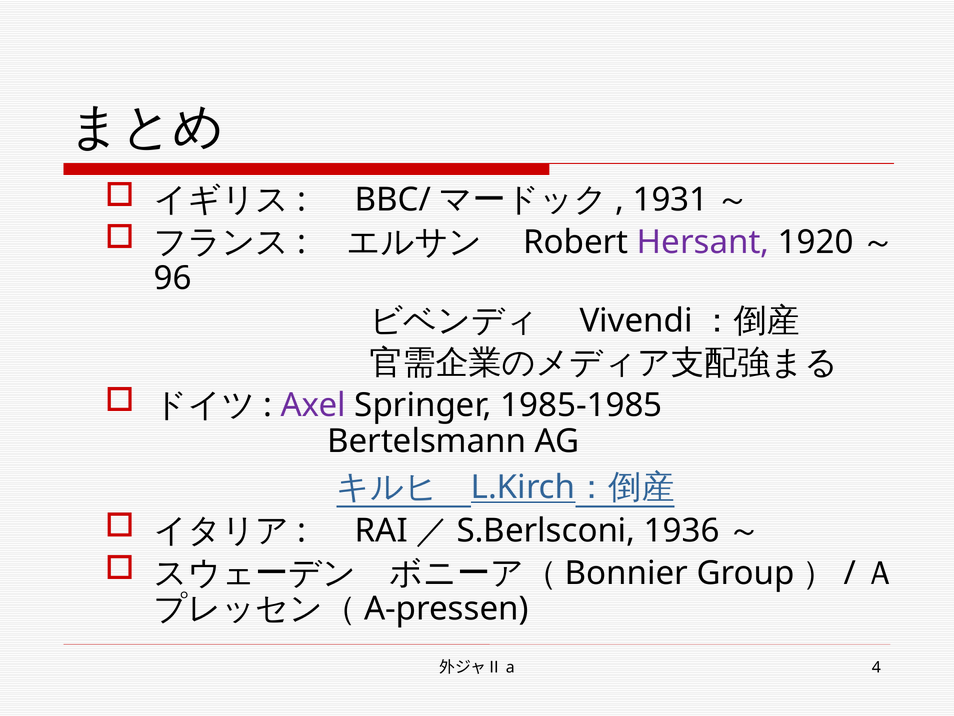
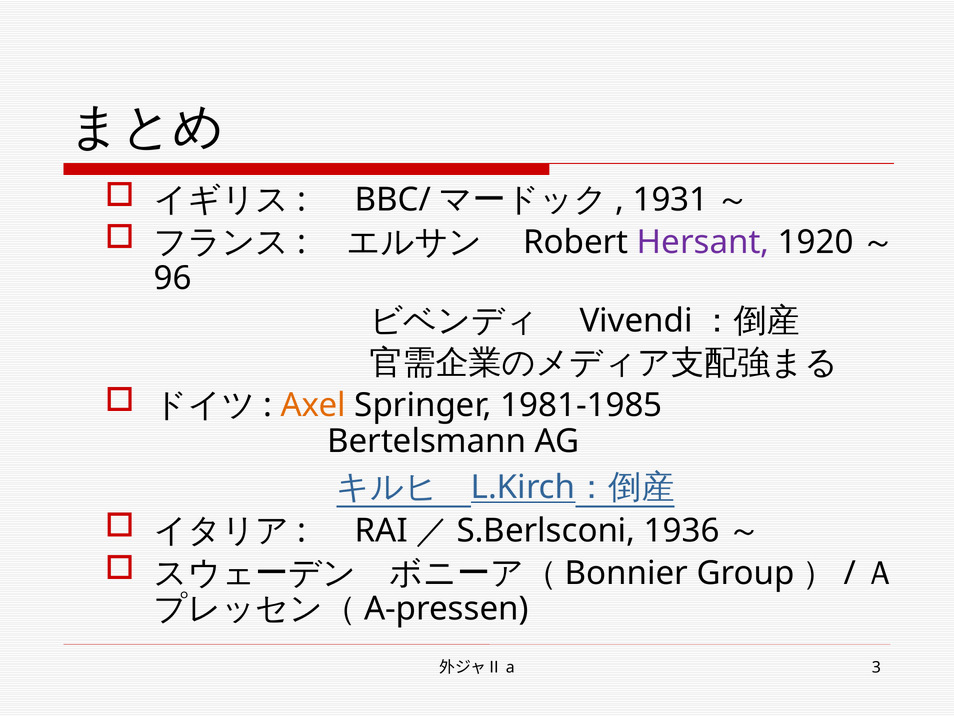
Axel colour: purple -> orange
1985-1985: 1985-1985 -> 1981-1985
4: 4 -> 3
